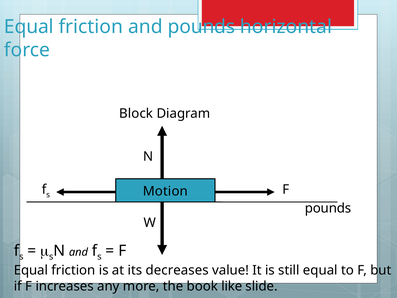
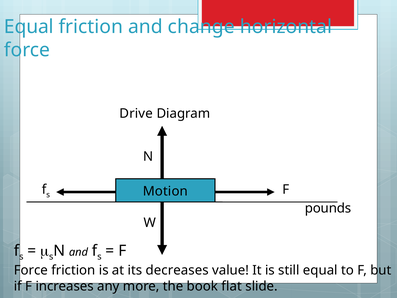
and pounds: pounds -> change
Block: Block -> Drive
Equal at (31, 270): Equal -> Force
like: like -> flat
